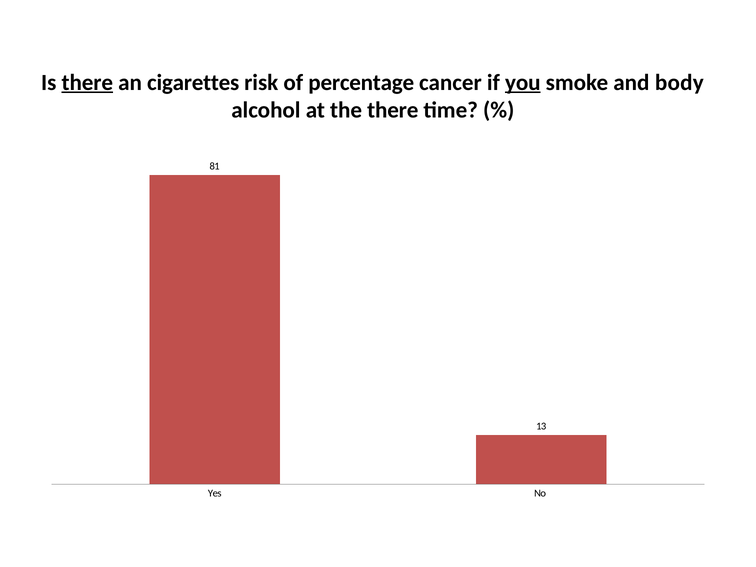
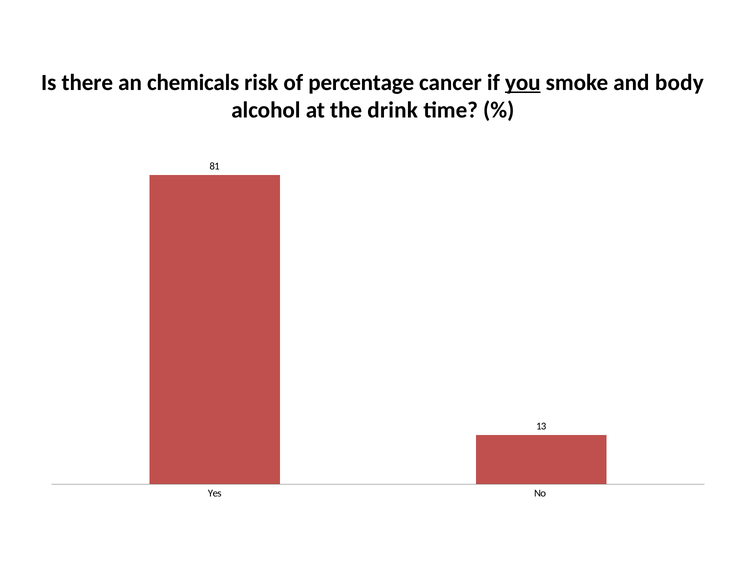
there at (87, 82) underline: present -> none
cigarettes: cigarettes -> chemicals
the there: there -> drink
